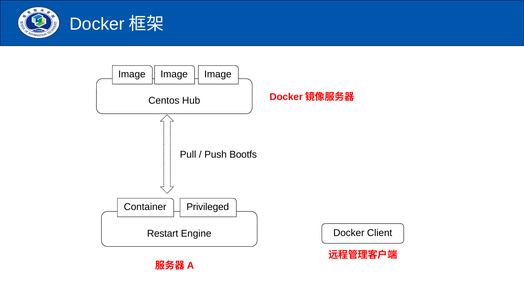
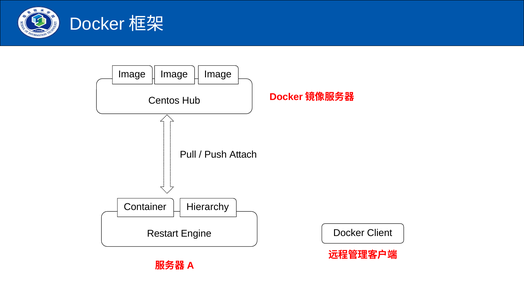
Bootfs: Bootfs -> Attach
Privileged: Privileged -> Hierarchy
